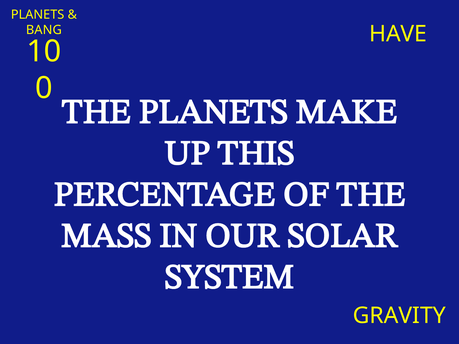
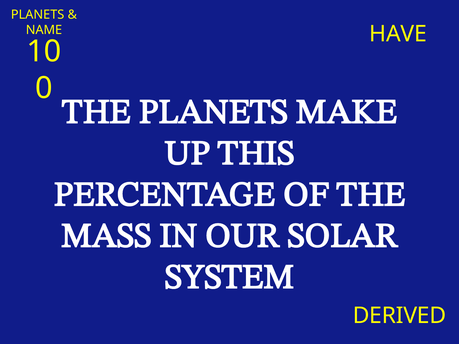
BANG: BANG -> NAME
GRAVITY: GRAVITY -> DERIVED
